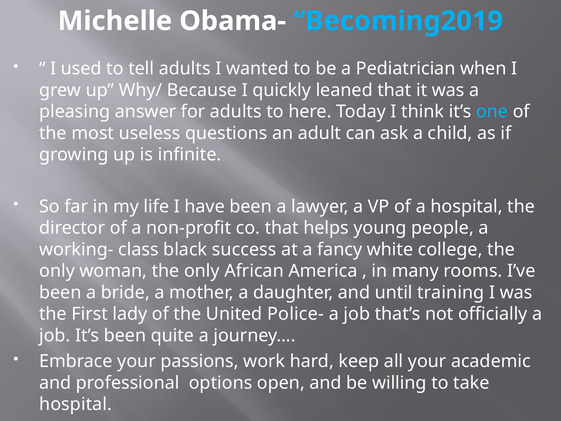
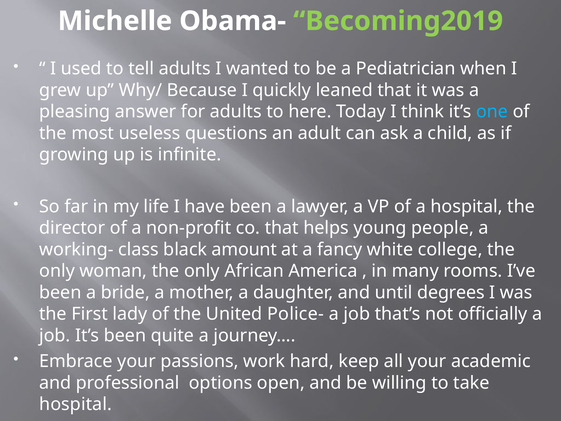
Becoming2019 colour: light blue -> light green
success: success -> amount
training: training -> degrees
